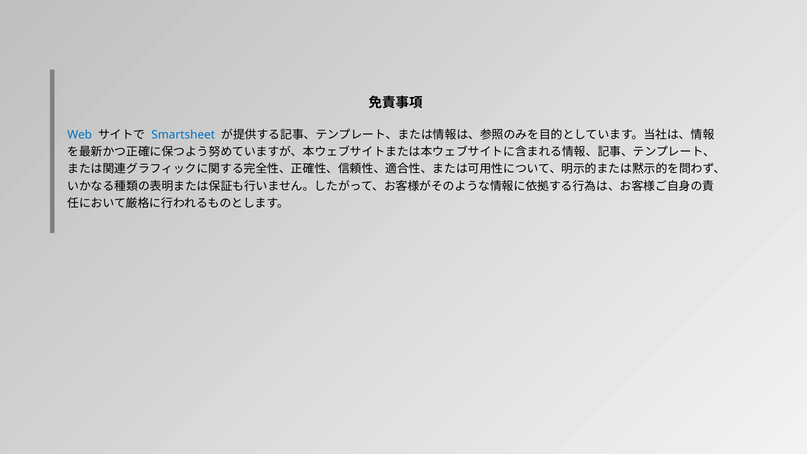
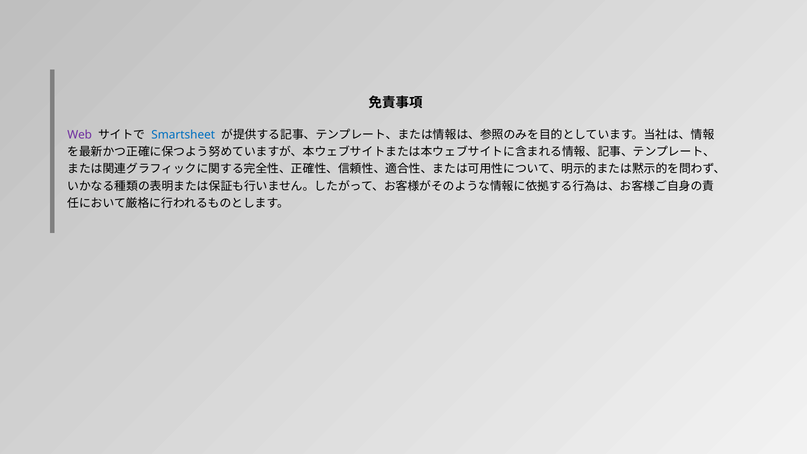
Web colour: blue -> purple
